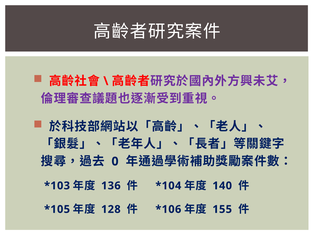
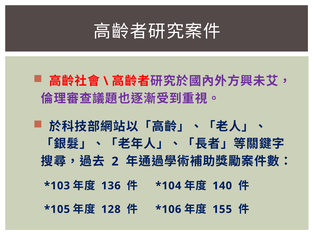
0: 0 -> 2
